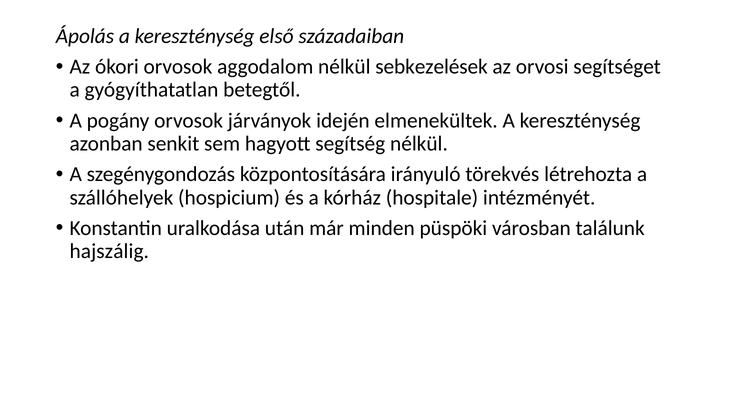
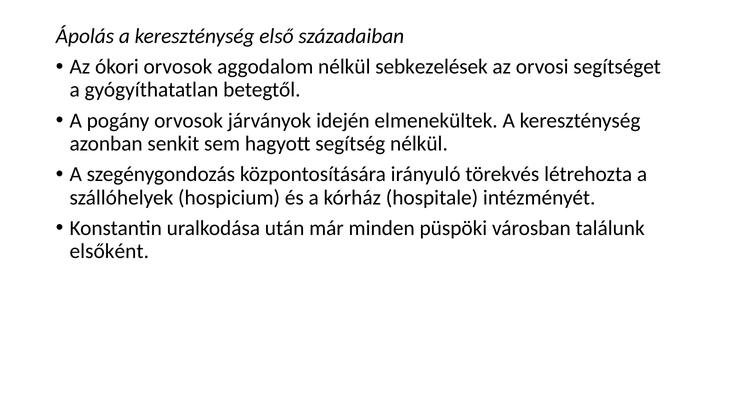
hajszálig: hajszálig -> elsőként
